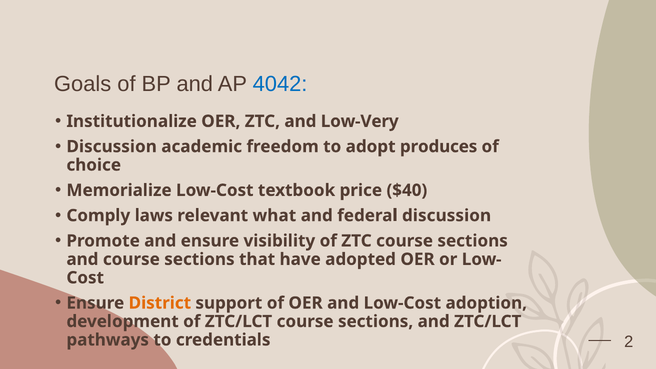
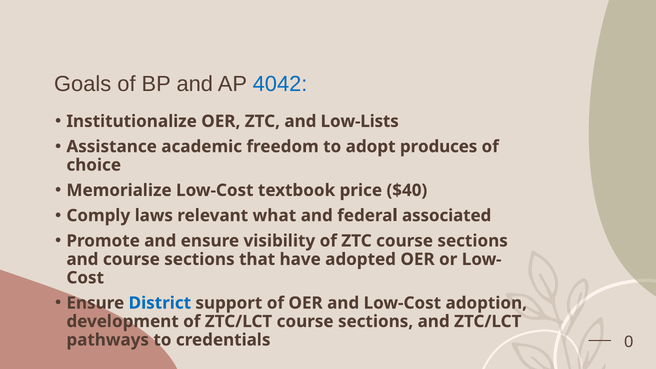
Low-Very: Low-Very -> Low-Lists
Discussion at (112, 147): Discussion -> Assistance
federal discussion: discussion -> associated
District colour: orange -> blue
2: 2 -> 0
